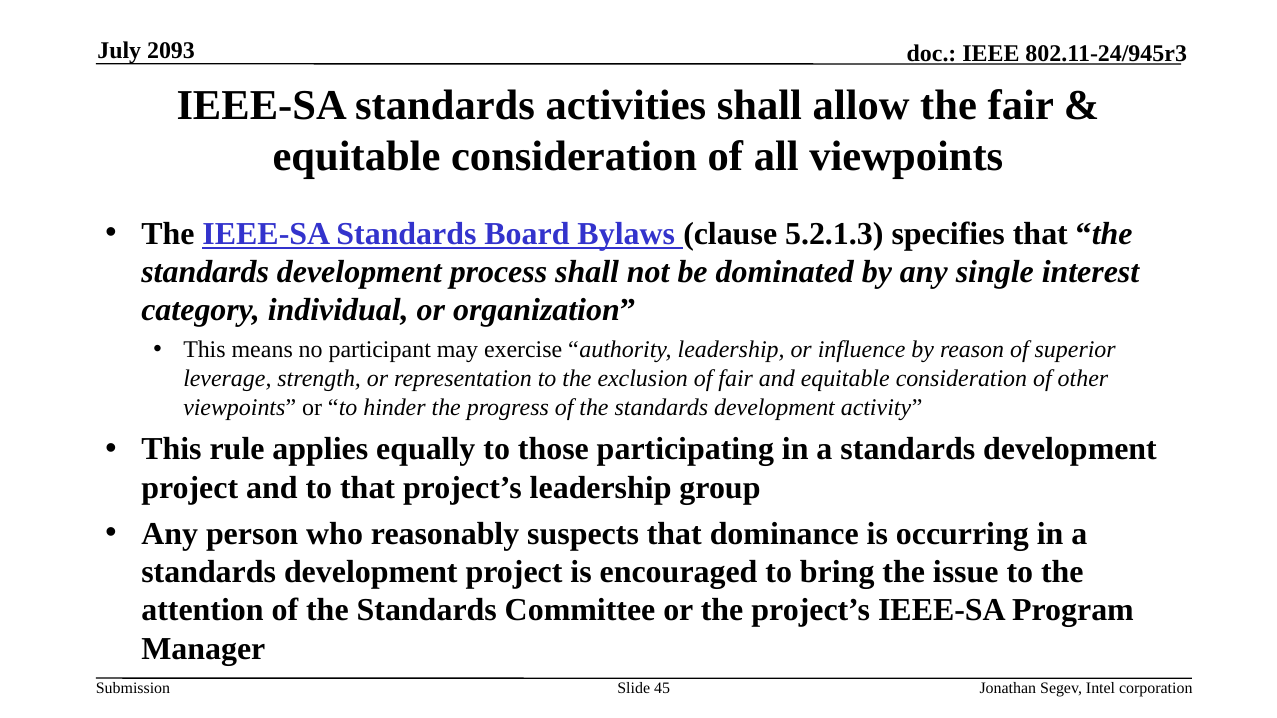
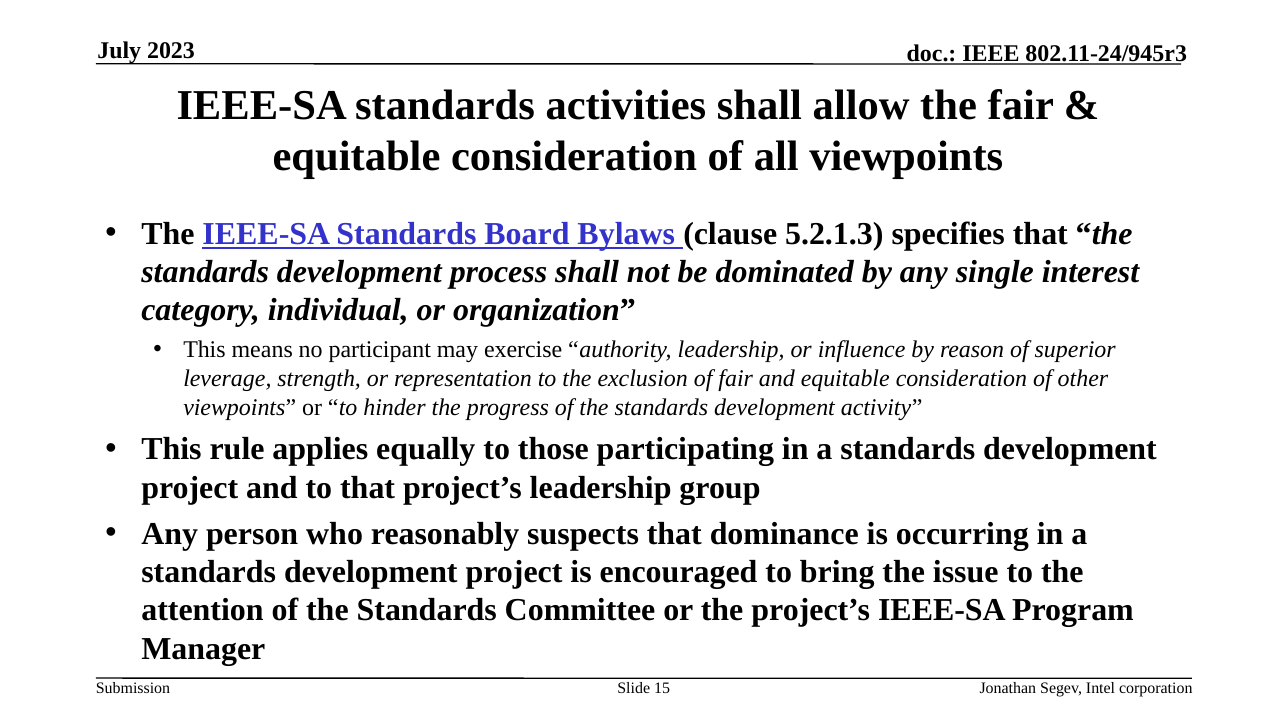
2093: 2093 -> 2023
45: 45 -> 15
